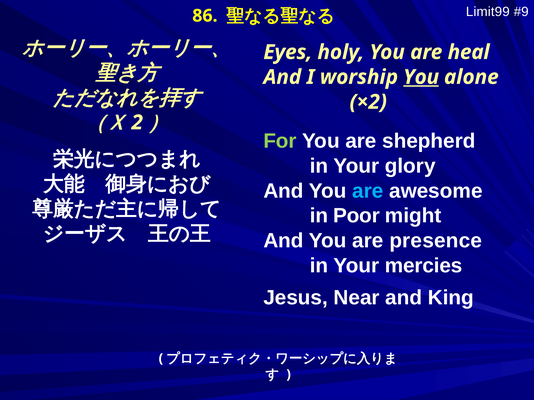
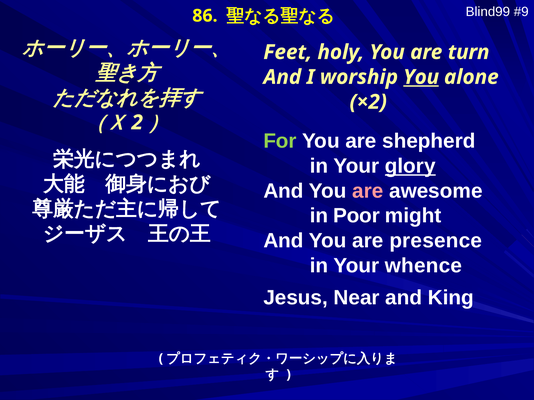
Limit99: Limit99 -> Blind99
Eyes: Eyes -> Feet
heal: heal -> turn
glory underline: none -> present
are at (368, 191) colour: light blue -> pink
mercies: mercies -> whence
